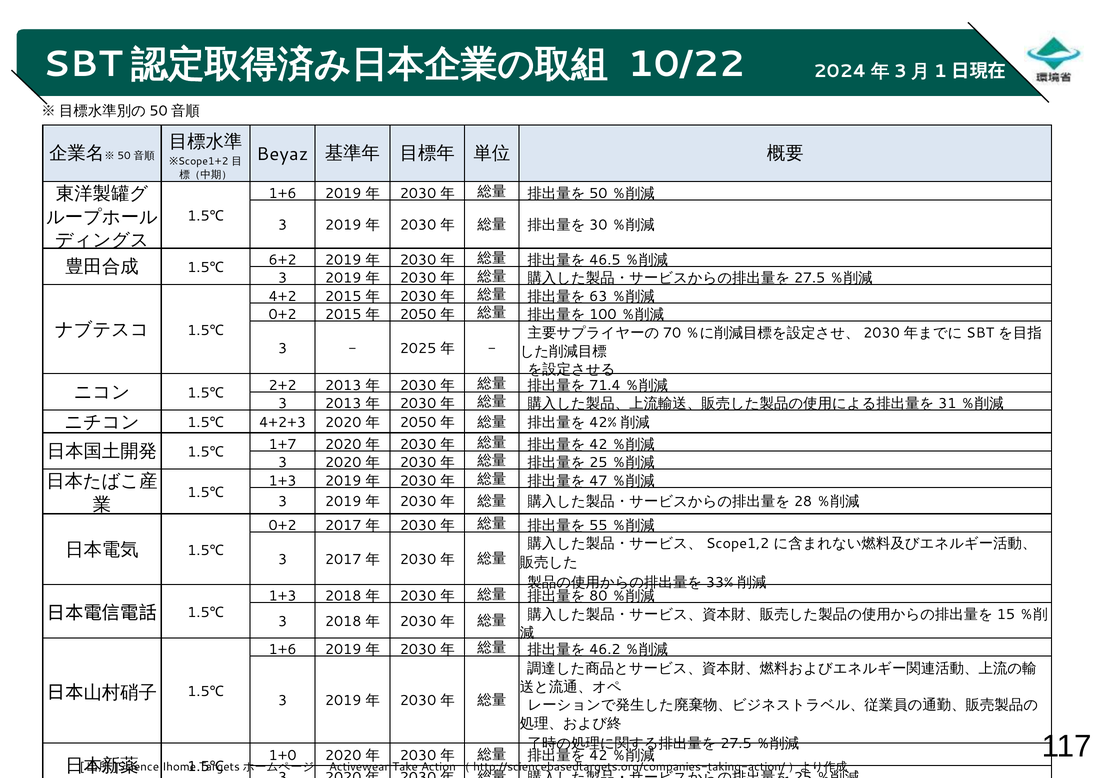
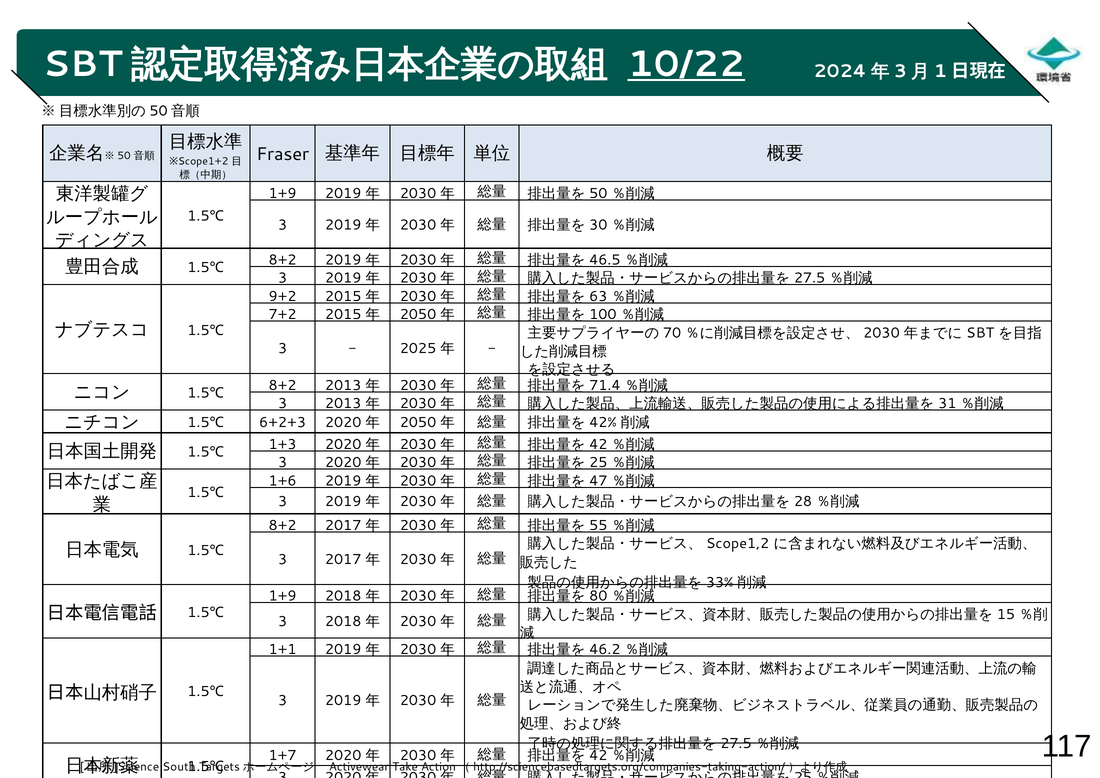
10/22 underline: none -> present
Beyaz: Beyaz -> Fraser
1+6 at (283, 193): 1+6 -> 1+9
6+2 at (283, 260): 6+2 -> 8+2
4+2: 4+2 -> 9+2
0+2 at (283, 315): 0+2 -> 7+2
2+2 at (283, 385): 2+2 -> 8+2
4+2+3: 4+2+3 -> 6+2+3
1+7: 1+7 -> 1+3
1+3 at (283, 481): 1+3 -> 1+6
0+2 at (283, 525): 0+2 -> 8+2
1+3 at (283, 596): 1+3 -> 1+9
1+6 at (283, 649): 1+6 -> 1+1
1+0: 1+0 -> 1+7
Ihome: Ihome -> South
